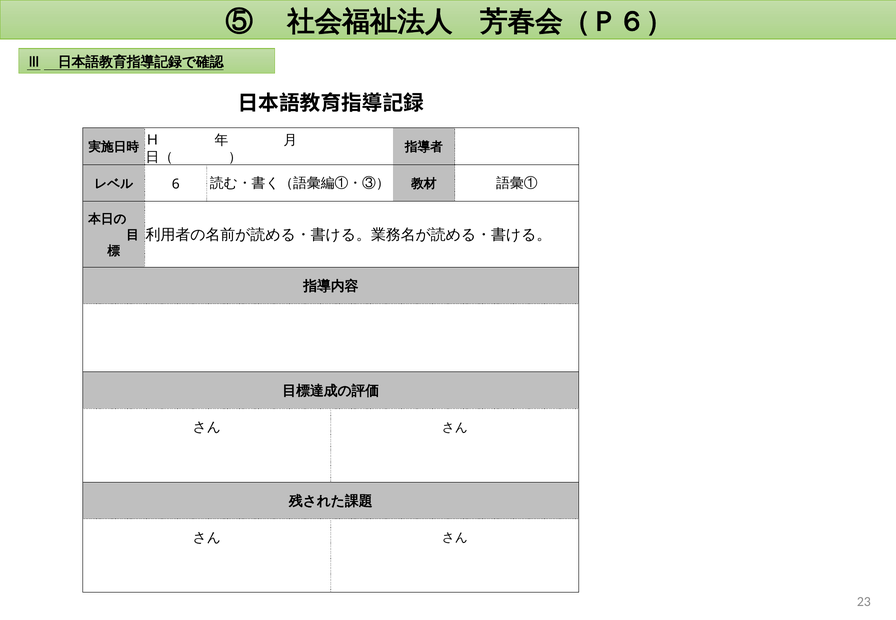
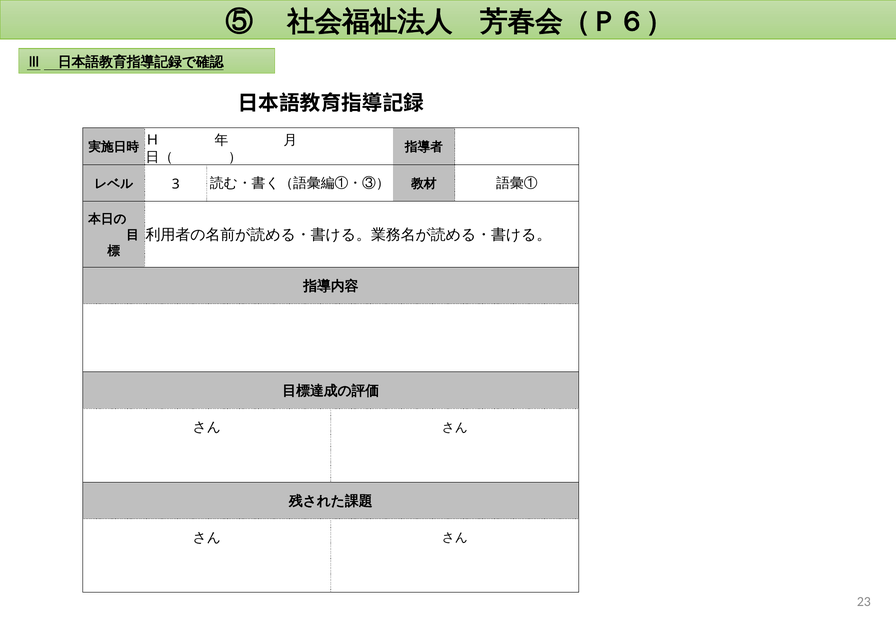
6: 6 -> 3
